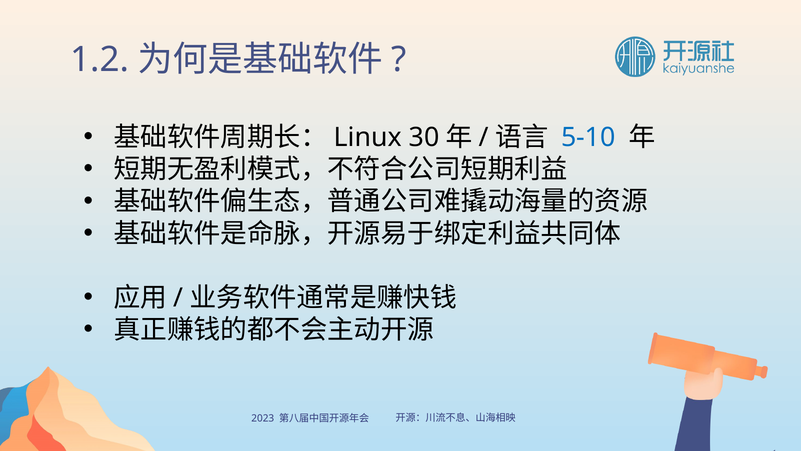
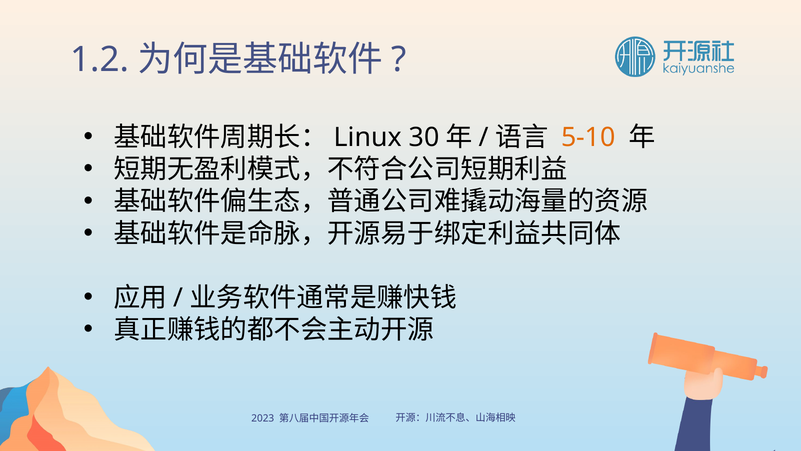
5-10 colour: blue -> orange
